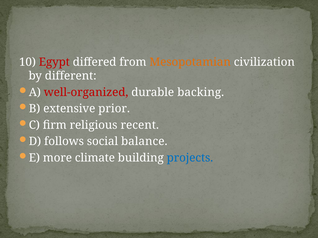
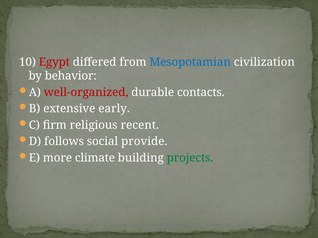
Mesopotamian colour: orange -> blue
different: different -> behavior
backing: backing -> contacts
prior: prior -> early
balance: balance -> provide
projects colour: blue -> green
